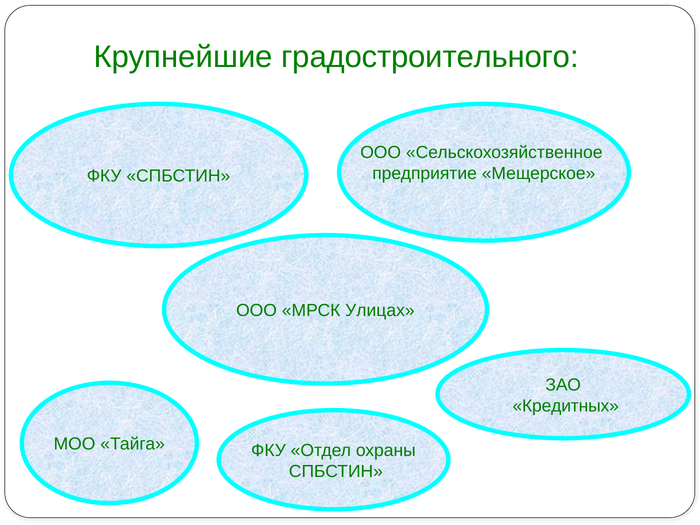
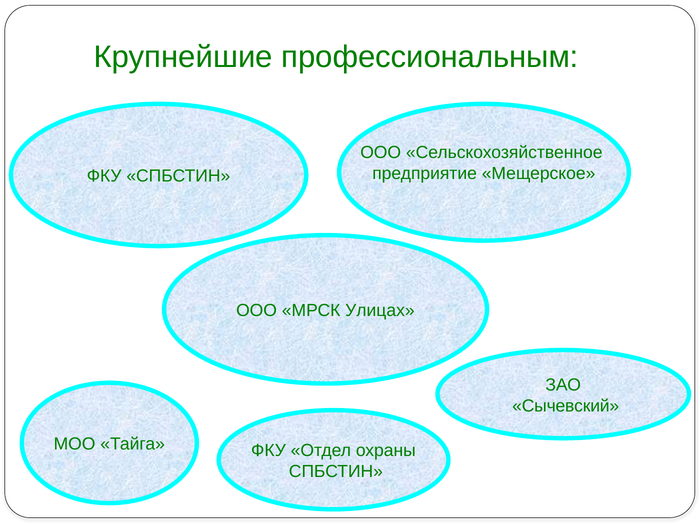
градостроительного: градостроительного -> профессиональным
Кредитных: Кредитных -> Сычевский
